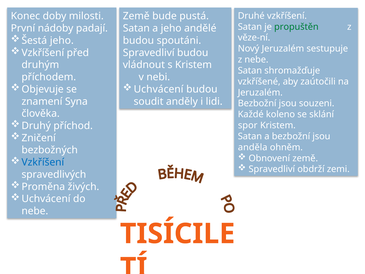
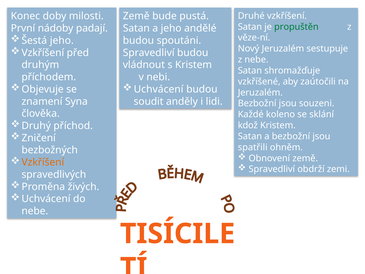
spor: spor -> kdož
anděla: anděla -> spatřili
Vzkříšení at (43, 162) colour: blue -> orange
